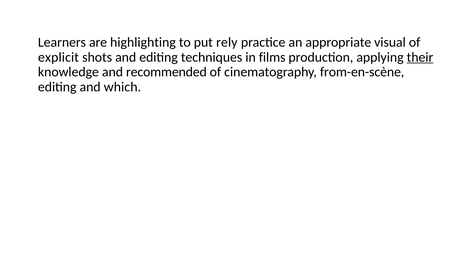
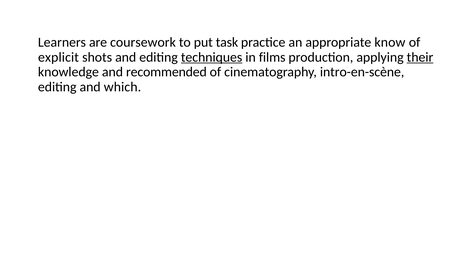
highlighting: highlighting -> coursework
rely: rely -> task
visual: visual -> know
techniques underline: none -> present
from-en-scène: from-en-scène -> intro-en-scène
